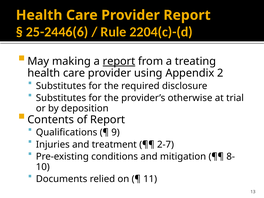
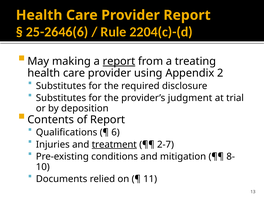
25-2446(6: 25-2446(6 -> 25-2646(6
otherwise: otherwise -> judgment
9: 9 -> 6
treatment underline: none -> present
